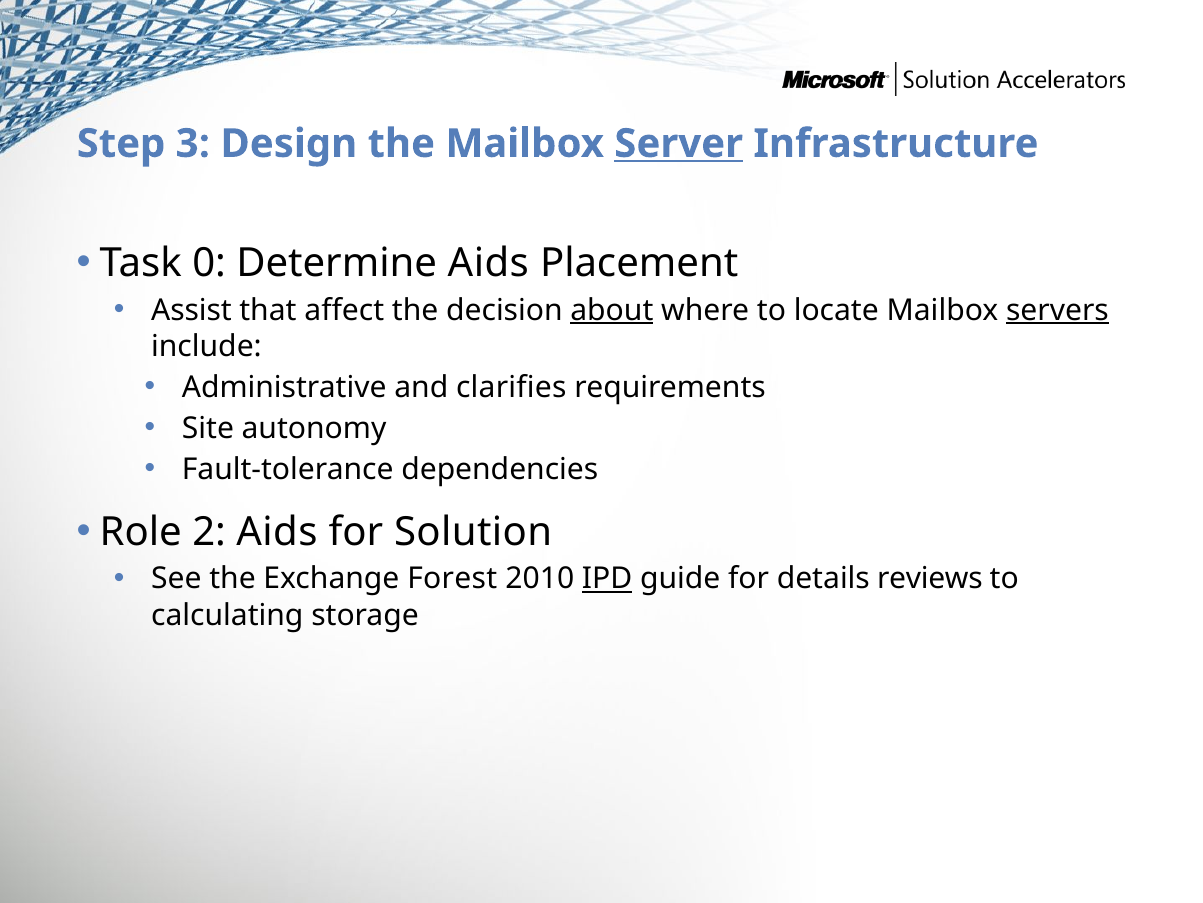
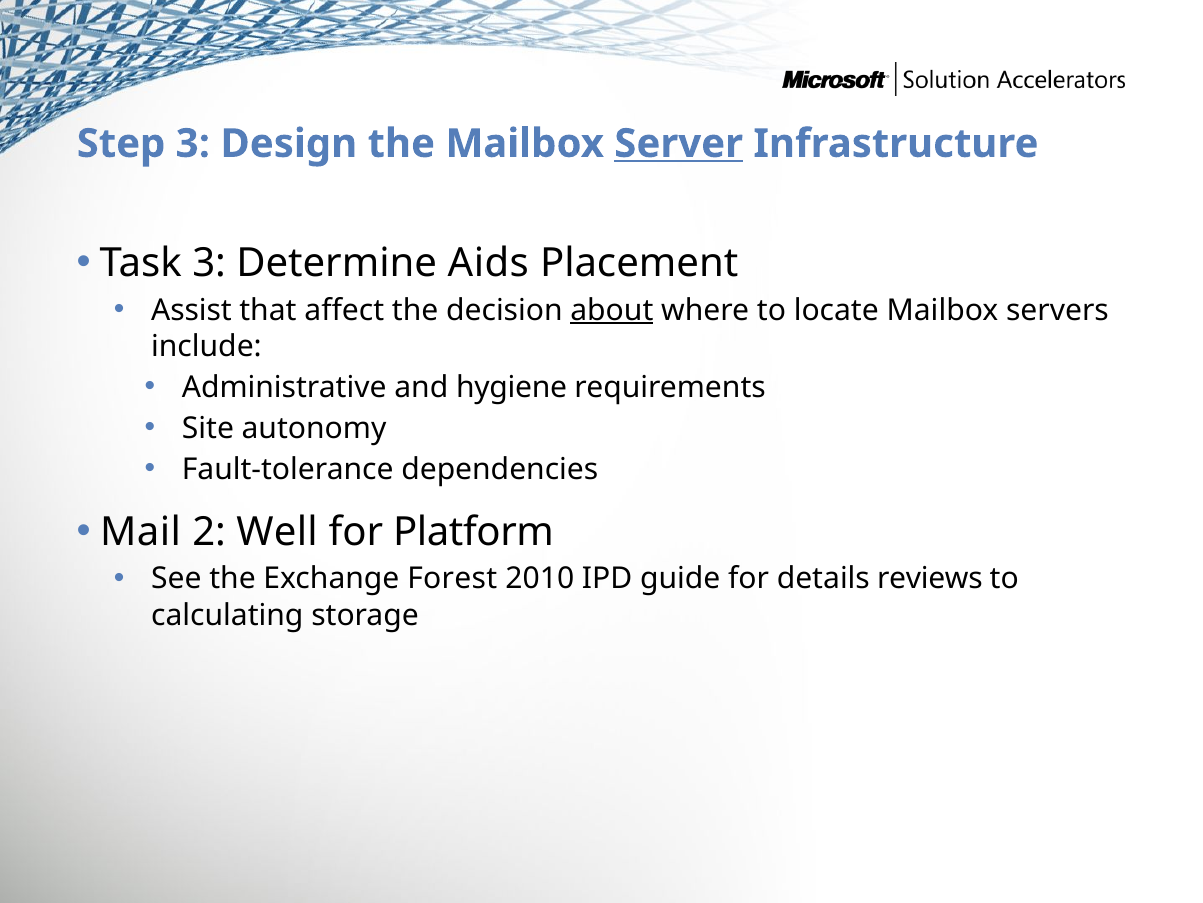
Task 0: 0 -> 3
servers underline: present -> none
clarifies: clarifies -> hygiene
Role: Role -> Mail
2 Aids: Aids -> Well
Solution: Solution -> Platform
IPD underline: present -> none
